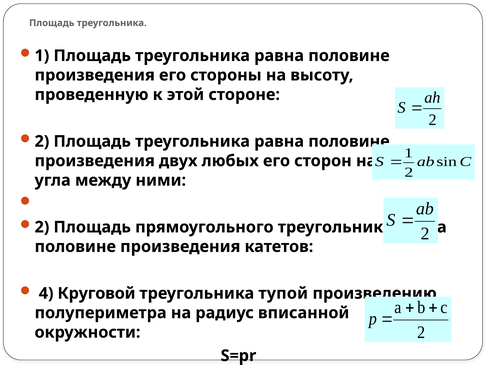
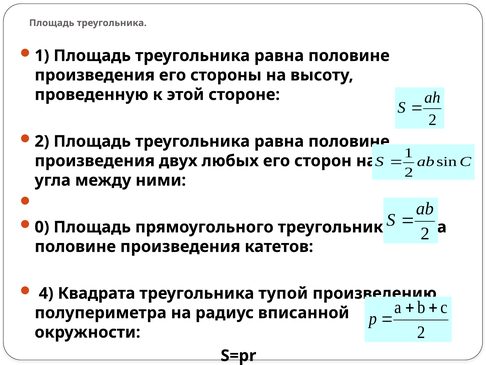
2 at (42, 227): 2 -> 0
Круговой: Круговой -> Квадрата
